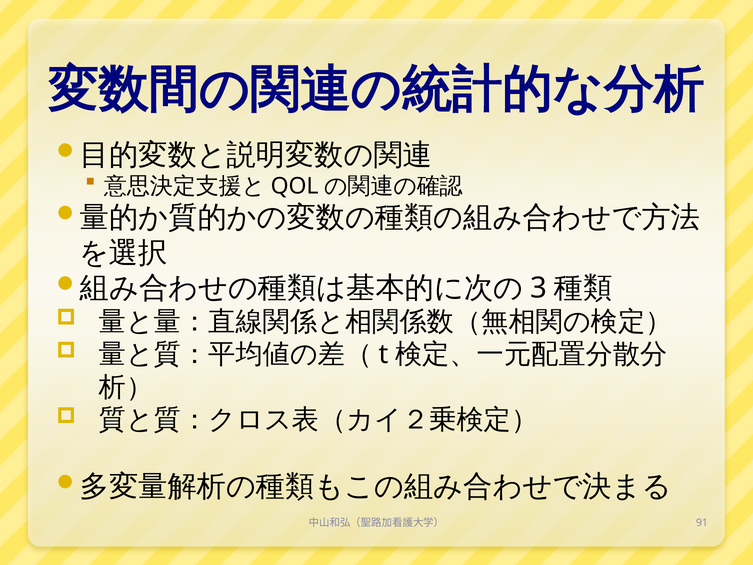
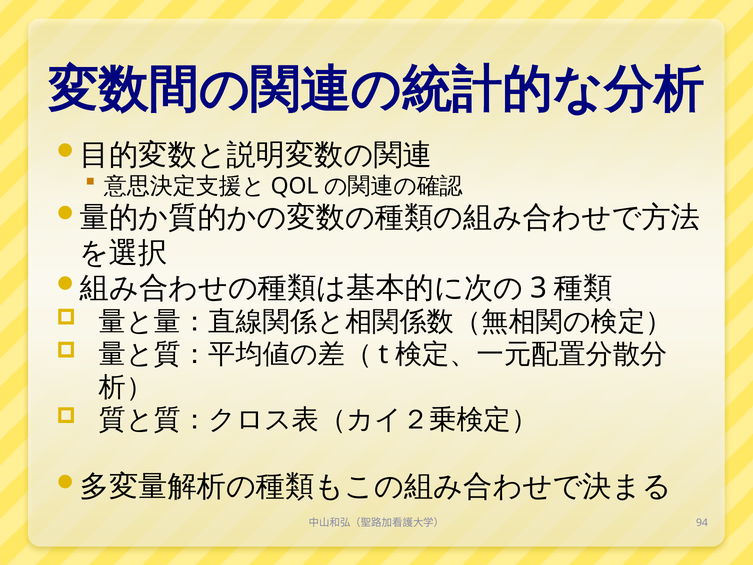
91: 91 -> 94
